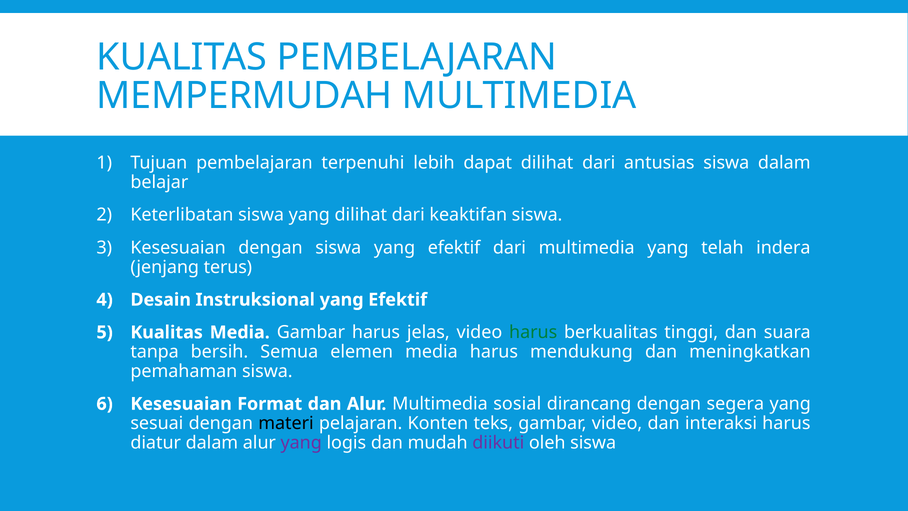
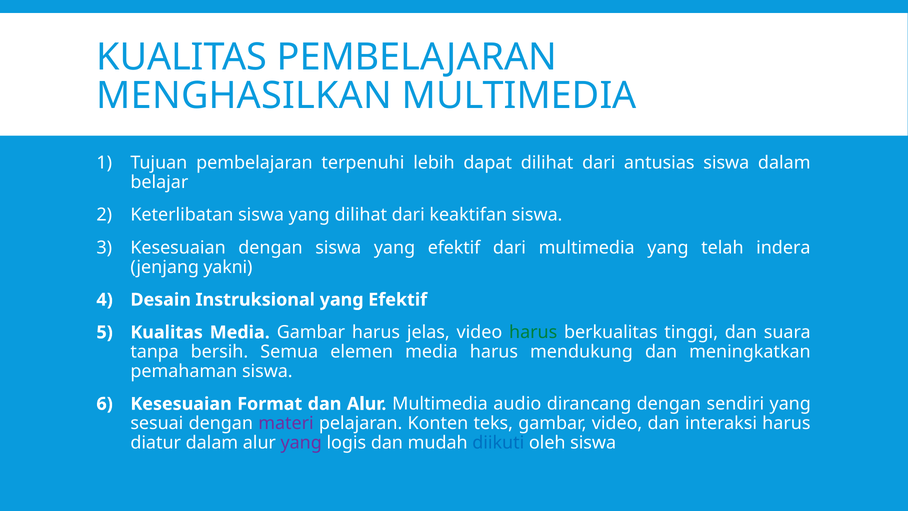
MEMPERMUDAH: MEMPERMUDAH -> MENGHASILKAN
terus: terus -> yakni
sosial: sosial -> audio
segera: segera -> sendiri
materi colour: black -> purple
diikuti colour: purple -> blue
